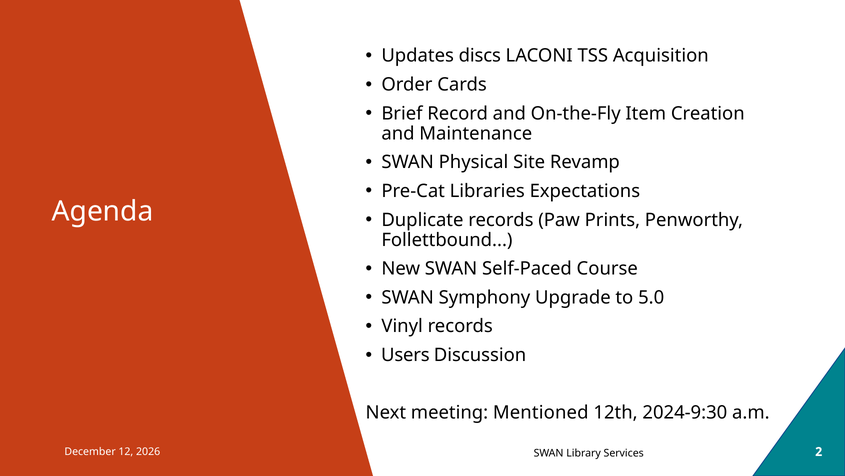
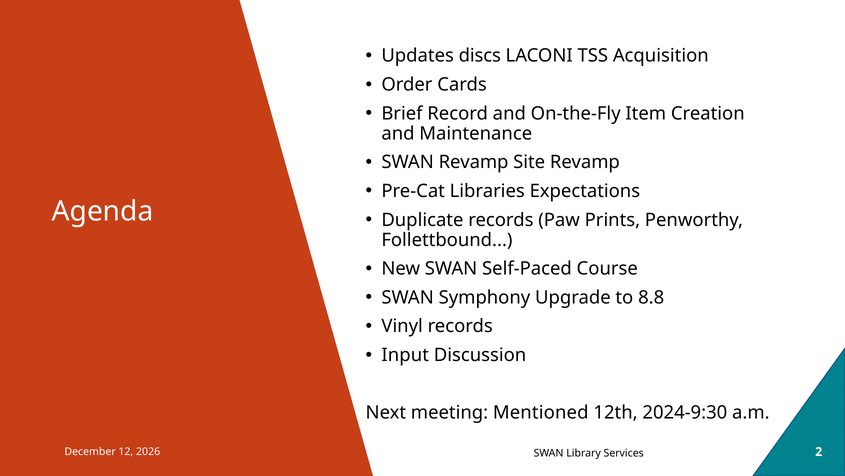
SWAN Physical: Physical -> Revamp
5.0: 5.0 -> 8.8
Users: Users -> Input
